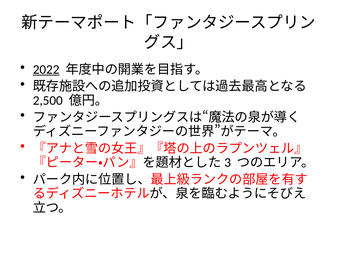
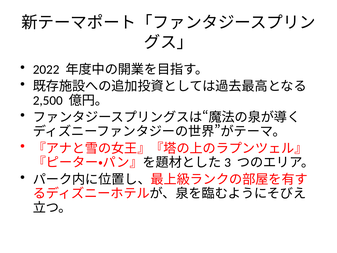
2022 underline: present -> none
